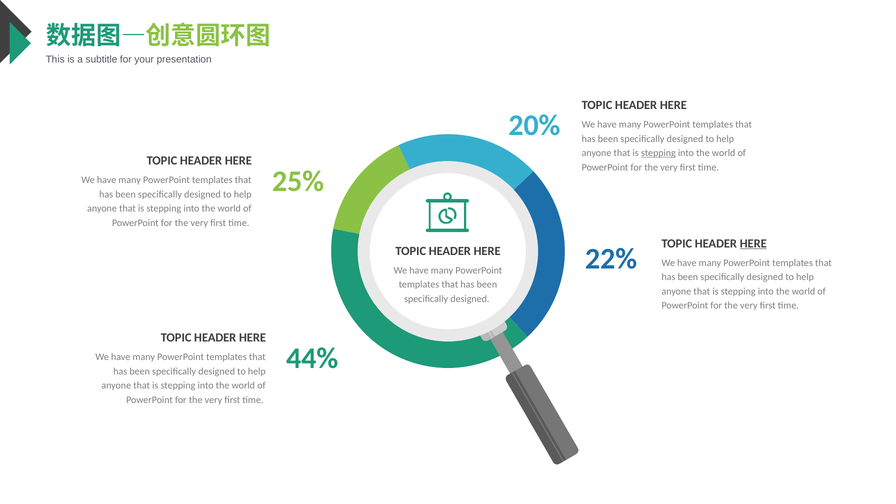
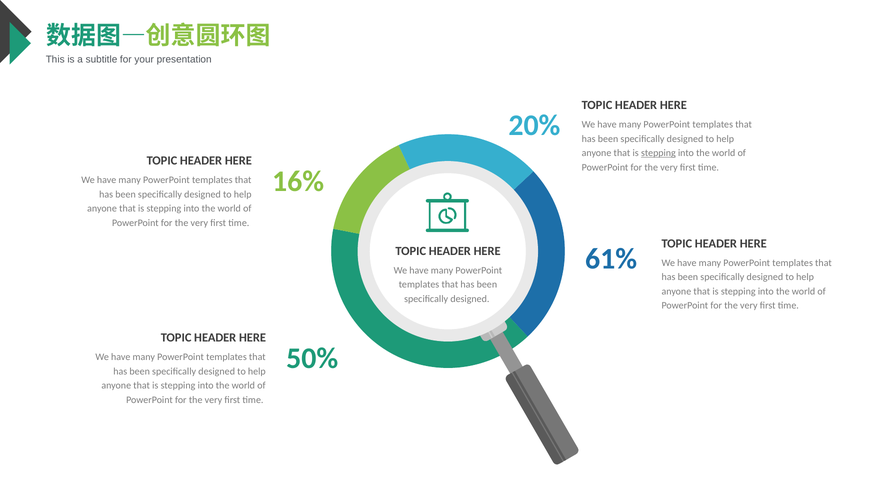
25%: 25% -> 16%
HERE at (753, 243) underline: present -> none
22%: 22% -> 61%
44%: 44% -> 50%
